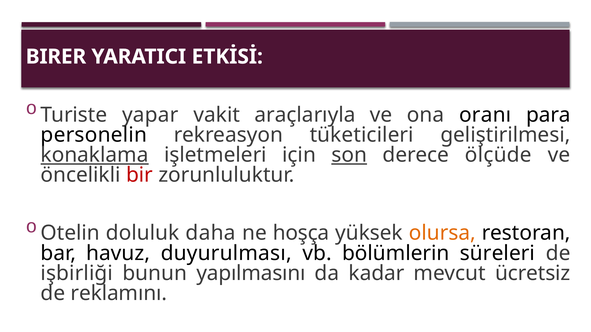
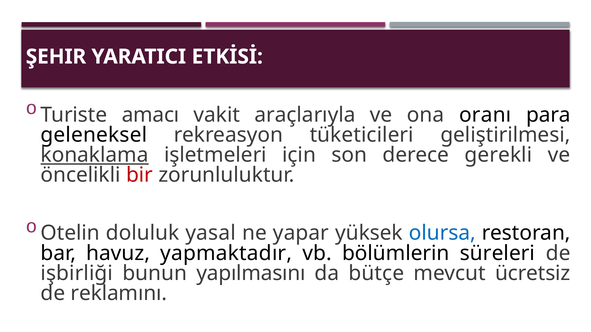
BIRER: BIRER -> ŞEHIR
yapar: yapar -> amacı
personelin: personelin -> geleneksel
son underline: present -> none
ölçüde: ölçüde -> gerekli
daha: daha -> yasal
hoşça: hoşça -> yapar
olursa colour: orange -> blue
duyurulması: duyurulması -> yapmaktadır
kadar: kadar -> bütçe
